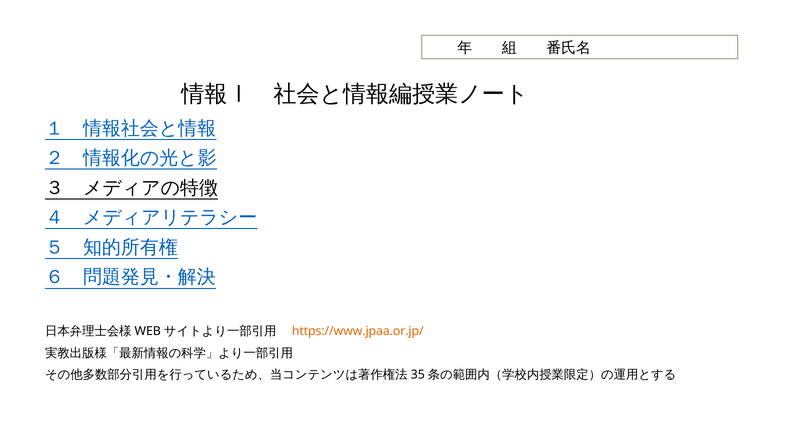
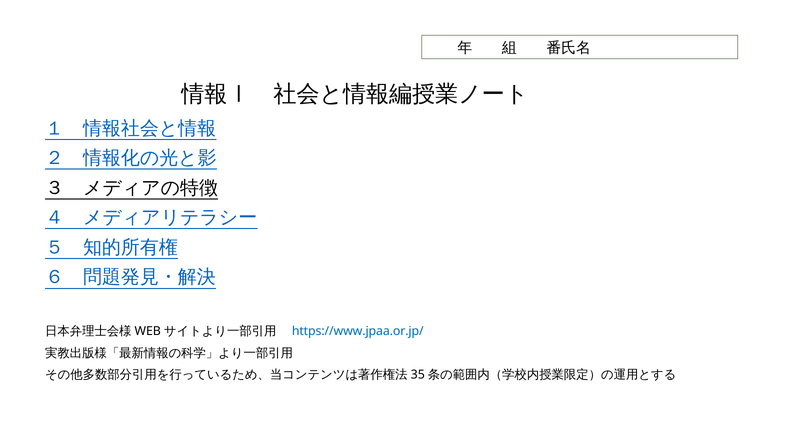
https://www.jpaa.or.jp/ colour: orange -> blue
